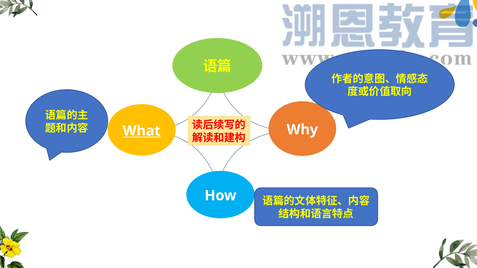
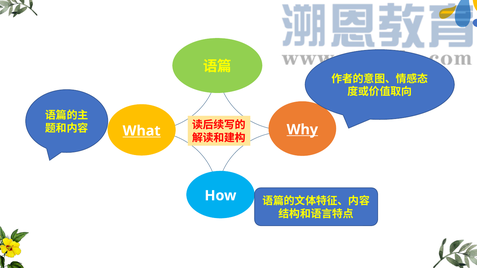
Why underline: none -> present
